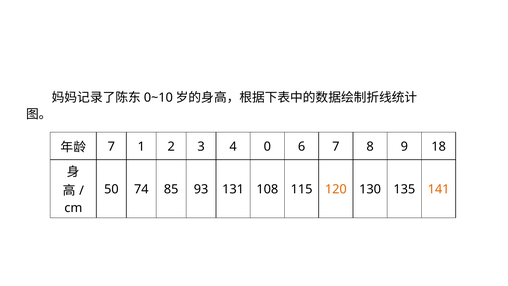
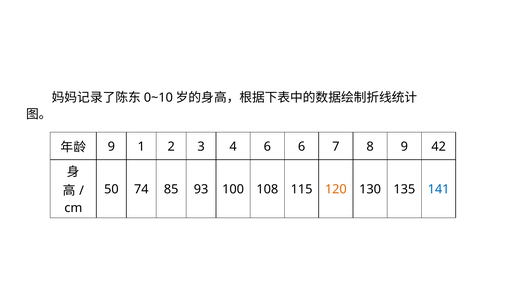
7 at (111, 146): 7 -> 9
4 0: 0 -> 6
18: 18 -> 42
131: 131 -> 100
141 colour: orange -> blue
